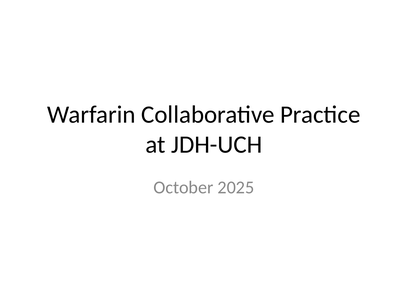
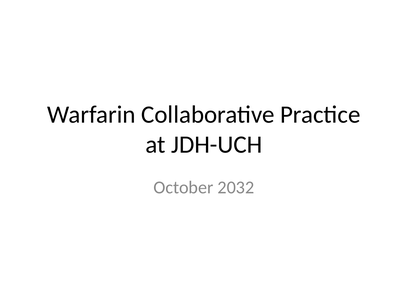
2025: 2025 -> 2032
